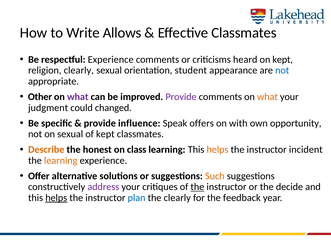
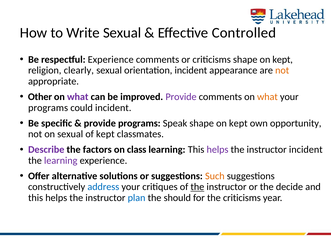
Write Allows: Allows -> Sexual
Effective Classmates: Classmates -> Controlled
criticisms heard: heard -> shape
orientation student: student -> incident
not at (282, 70) colour: blue -> orange
judgment at (48, 108): judgment -> programs
could changed: changed -> incident
provide influence: influence -> programs
Speak offers: offers -> shape
with at (238, 123): with -> kept
Describe colour: orange -> purple
honest: honest -> factors
helps at (218, 150) colour: orange -> purple
learning at (61, 161) colour: orange -> purple
address colour: purple -> blue
helps at (56, 198) underline: present -> none
the clearly: clearly -> should
the feedback: feedback -> criticisms
